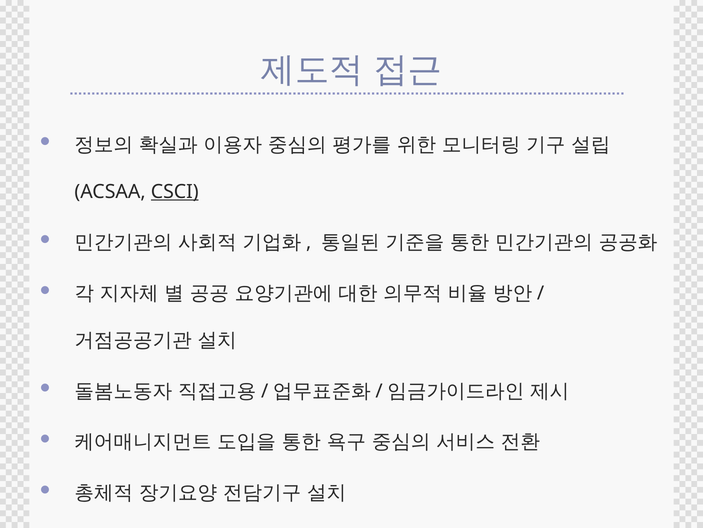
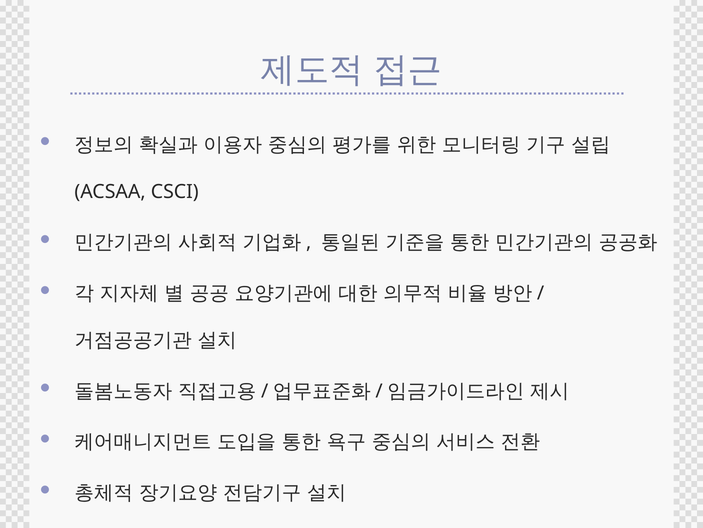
CSCI underline: present -> none
